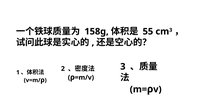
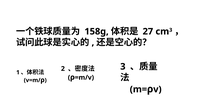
55: 55 -> 27
